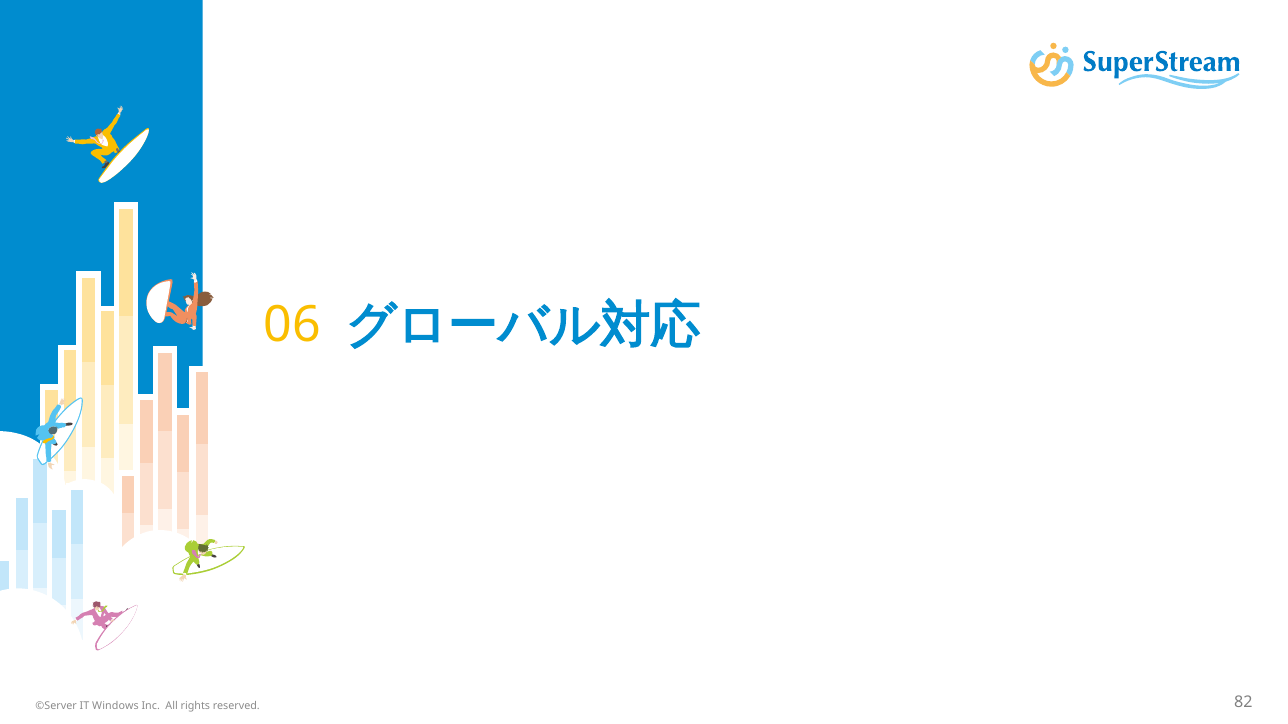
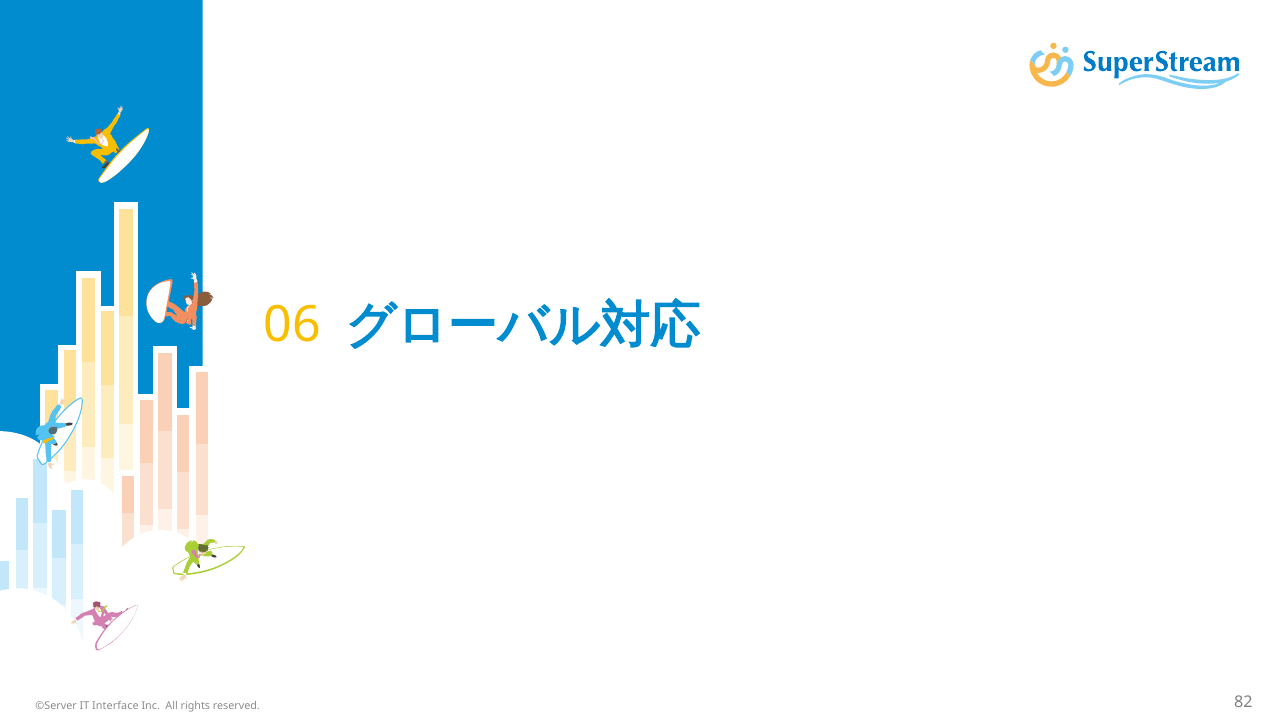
Windows: Windows -> Interface
